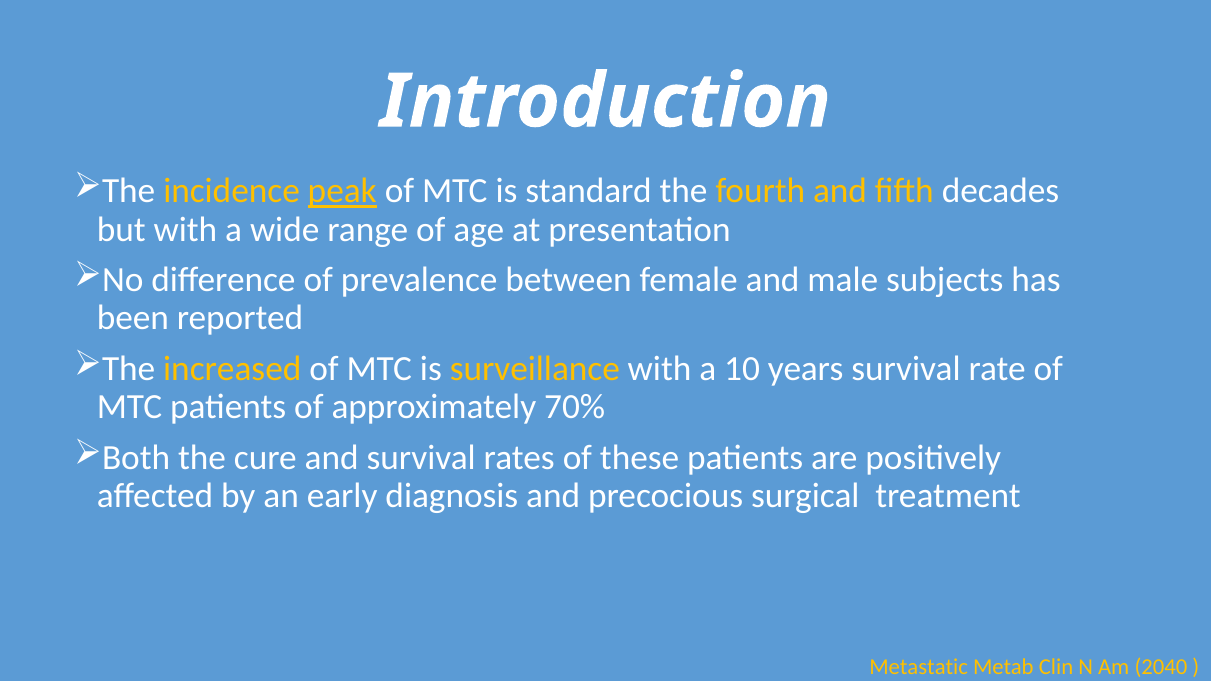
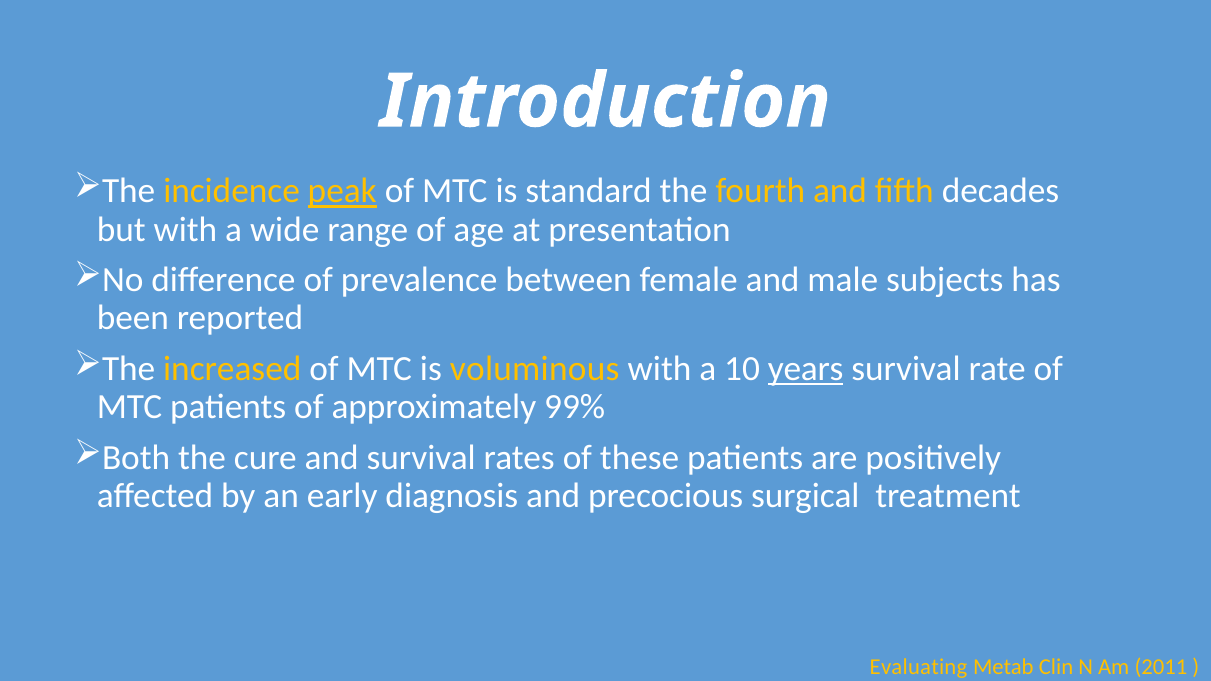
surveillance: surveillance -> voluminous
years underline: none -> present
70%: 70% -> 99%
Metastatic: Metastatic -> Evaluating
2040: 2040 -> 2011
